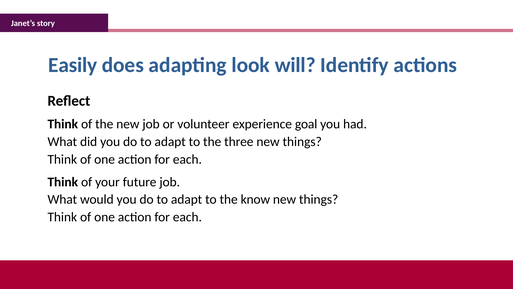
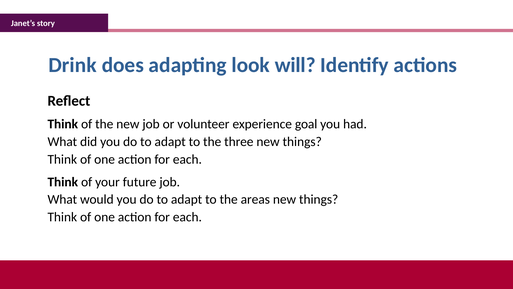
Easily: Easily -> Drink
know: know -> areas
